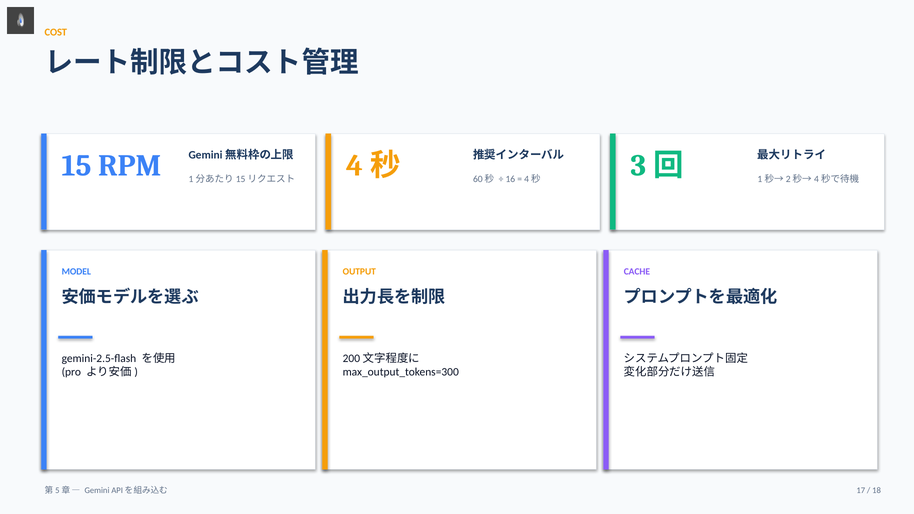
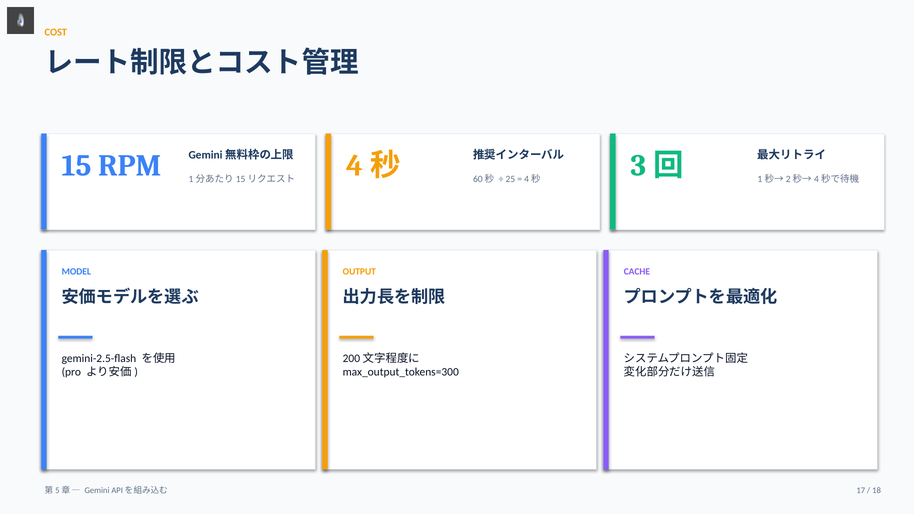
16: 16 -> 25
